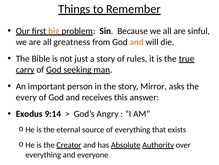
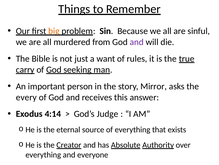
greatness: greatness -> murdered
and at (137, 42) colour: orange -> purple
a story: story -> want
9:14: 9:14 -> 4:14
Angry: Angry -> Judge
